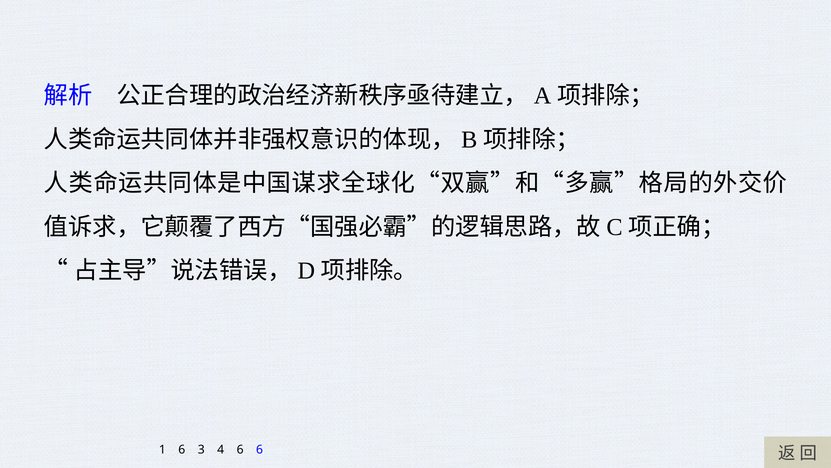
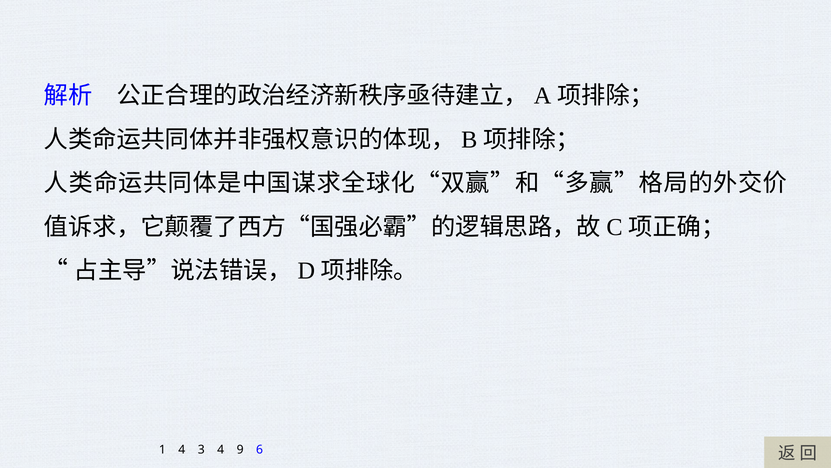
1 6: 6 -> 4
4 6: 6 -> 9
